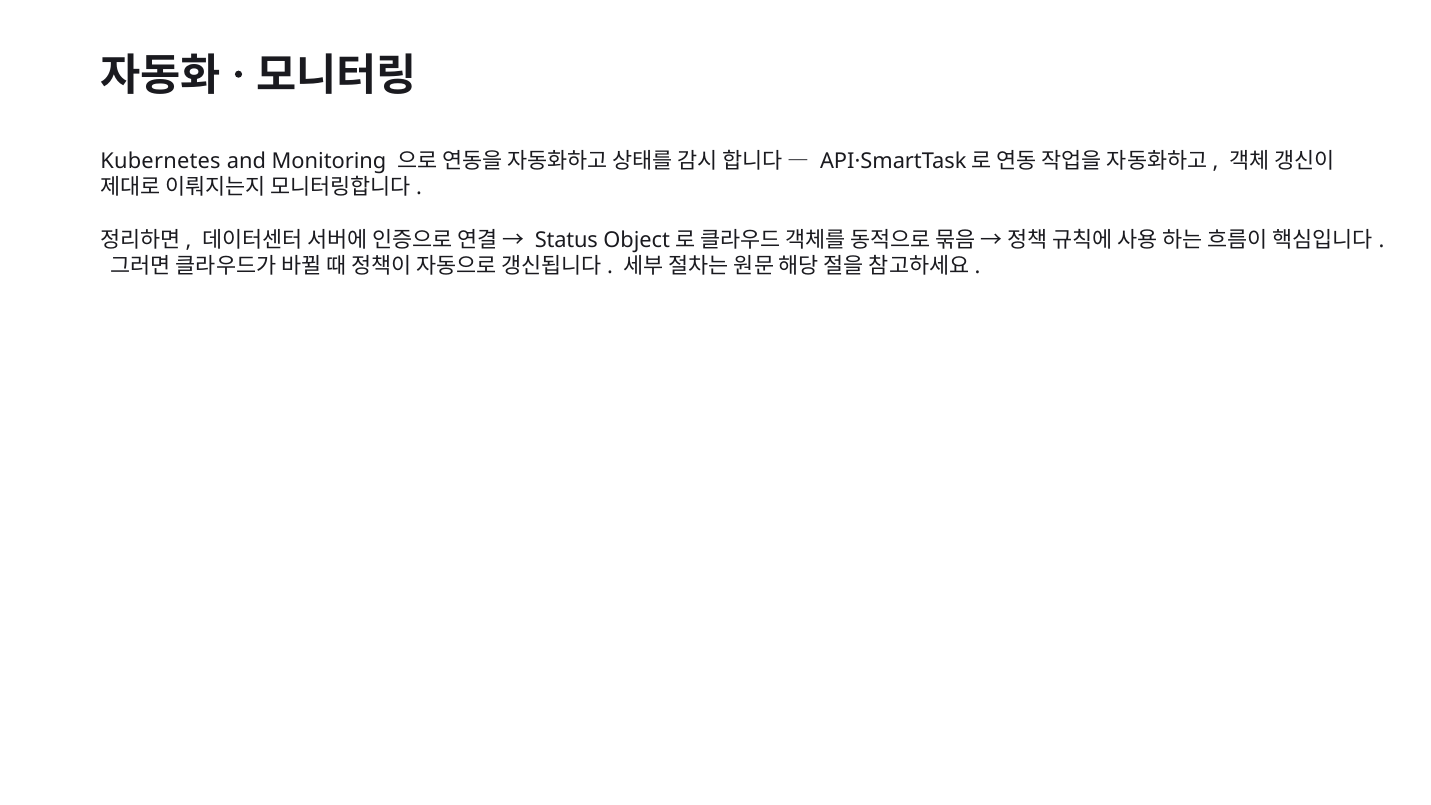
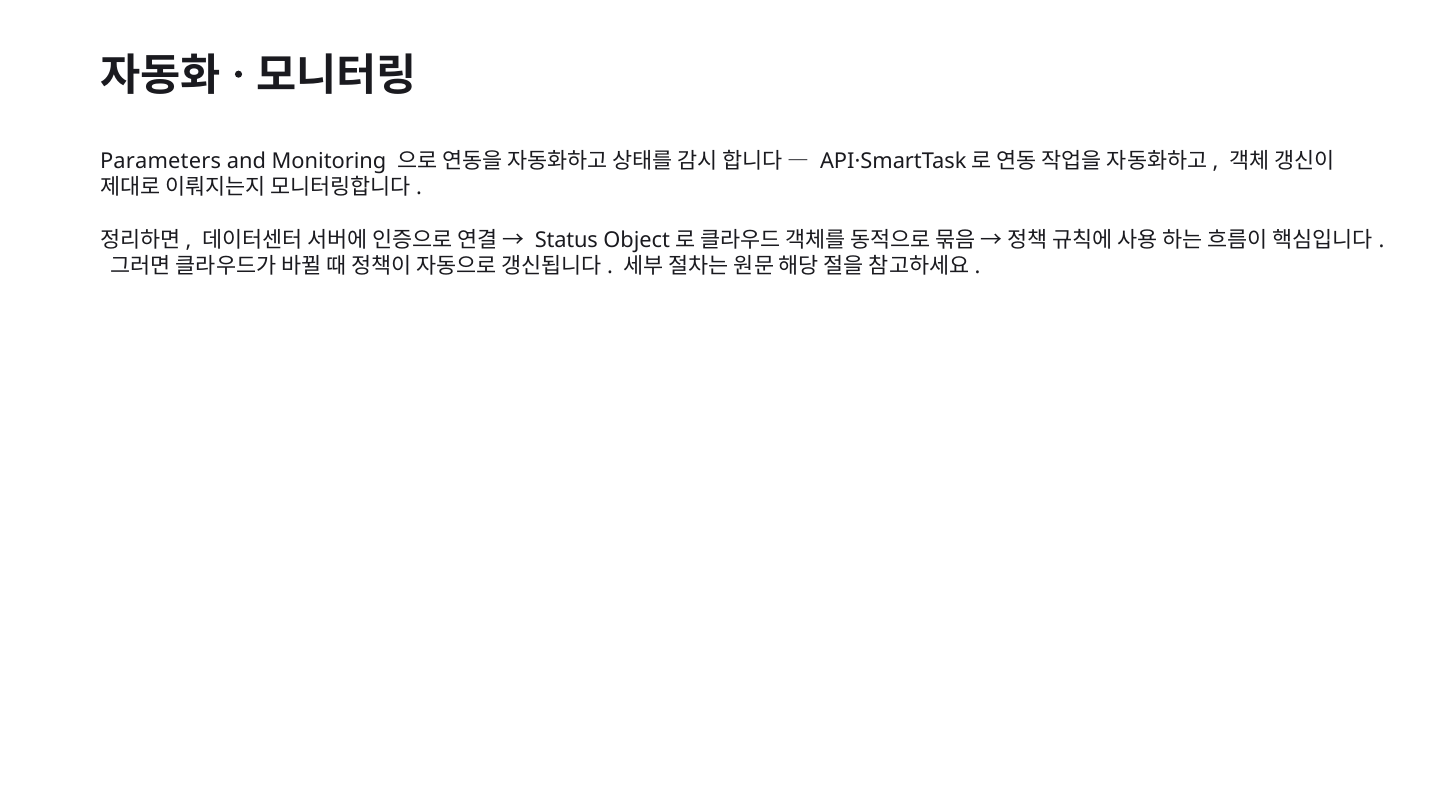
Kubernetes: Kubernetes -> Parameters
